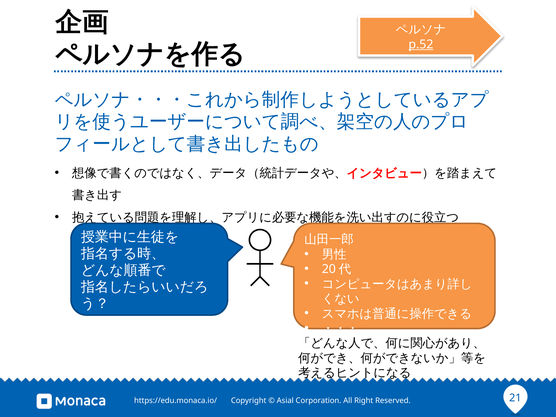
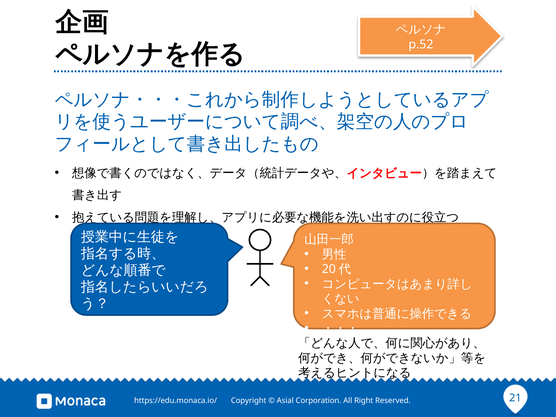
p.52 underline: present -> none
